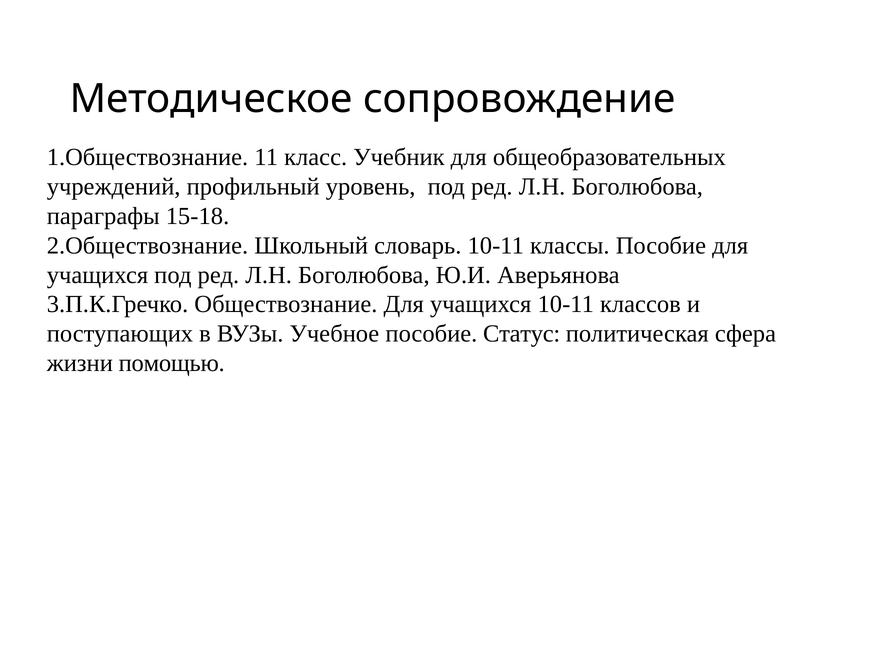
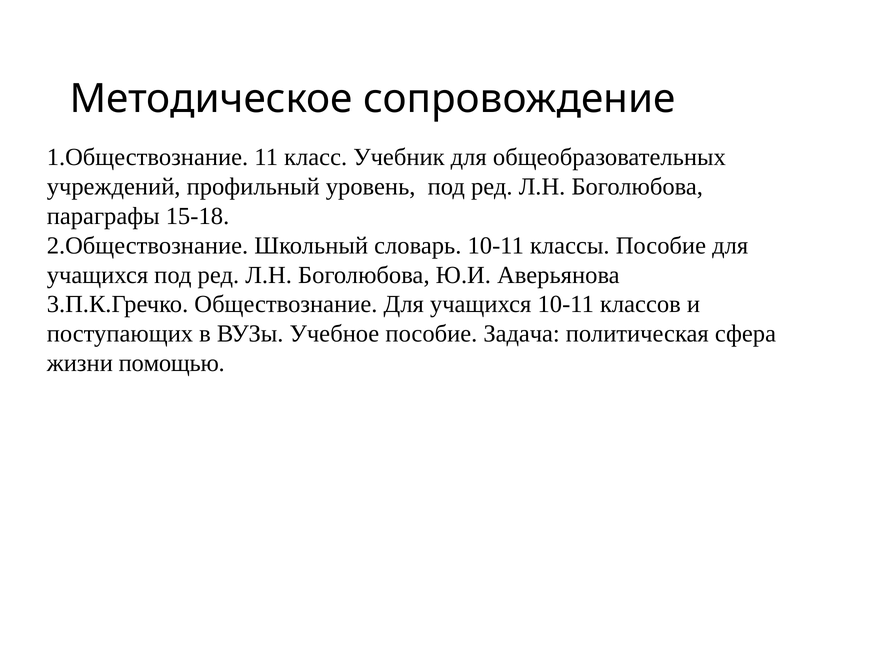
Статус: Статус -> Задача
